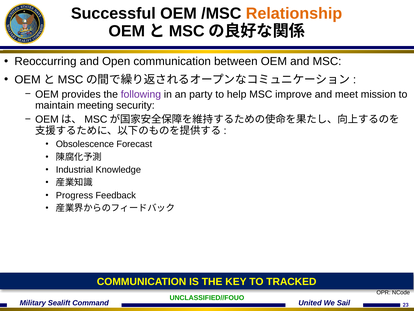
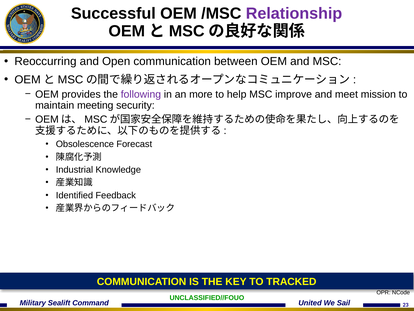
Relationship colour: orange -> purple
party: party -> more
Progress: Progress -> Identified
